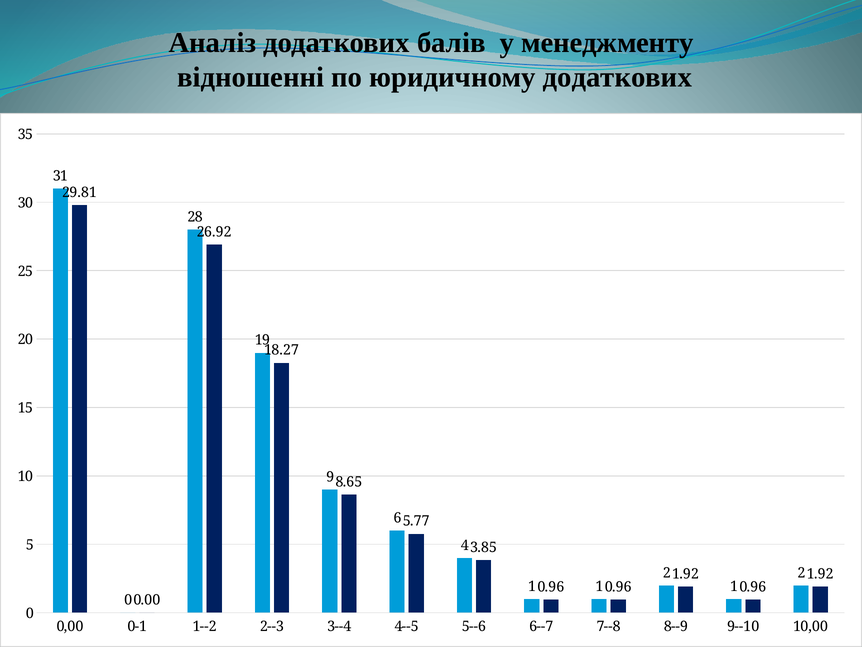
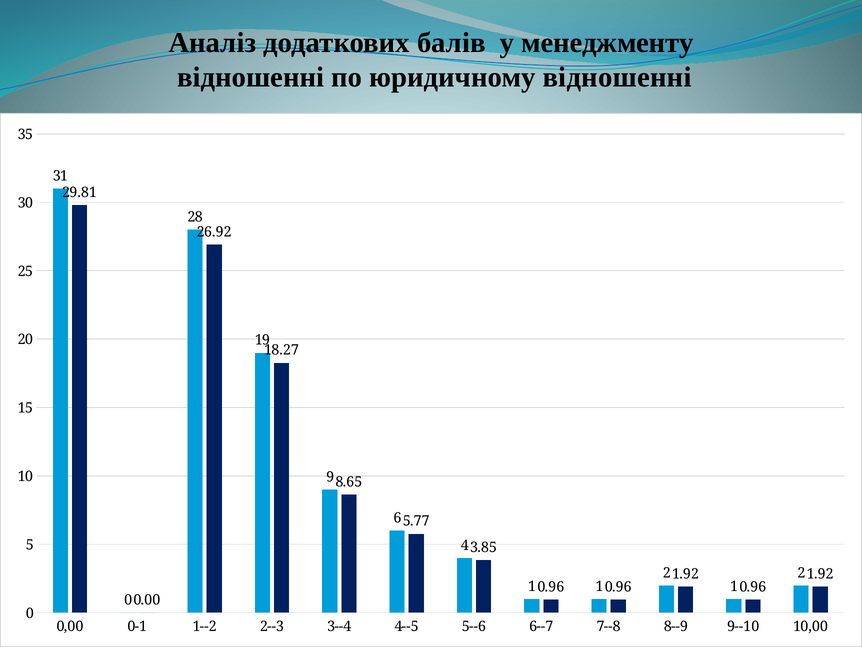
юридичному додаткових: додаткових -> відношенні
